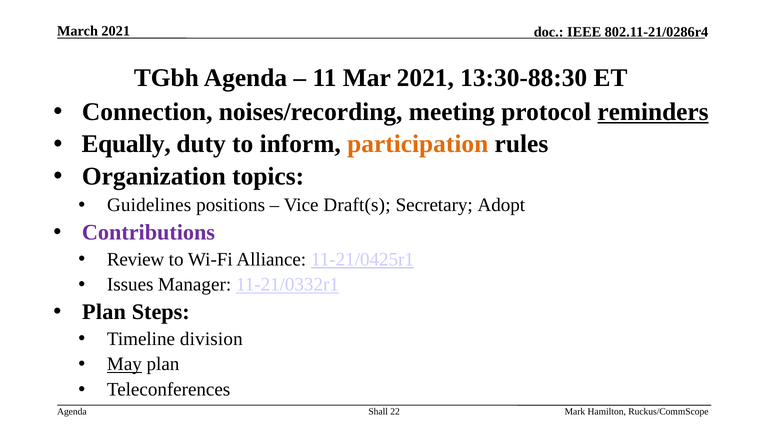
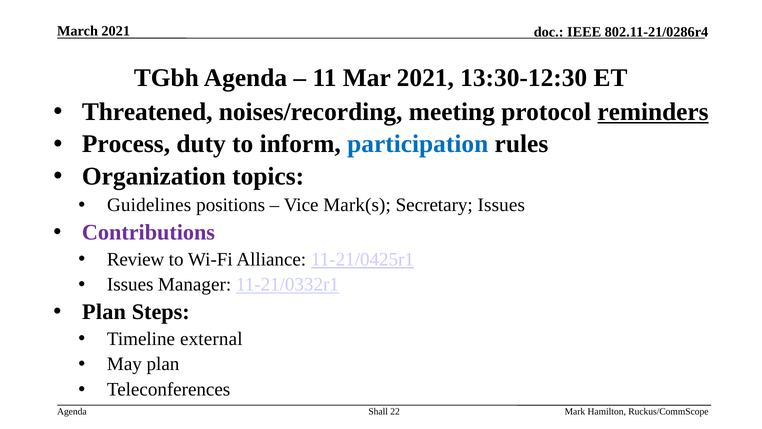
13:30-88:30: 13:30-88:30 -> 13:30-12:30
Connection: Connection -> Threatened
Equally: Equally -> Process
participation colour: orange -> blue
Draft(s: Draft(s -> Mark(s
Secretary Adopt: Adopt -> Issues
division: division -> external
May underline: present -> none
